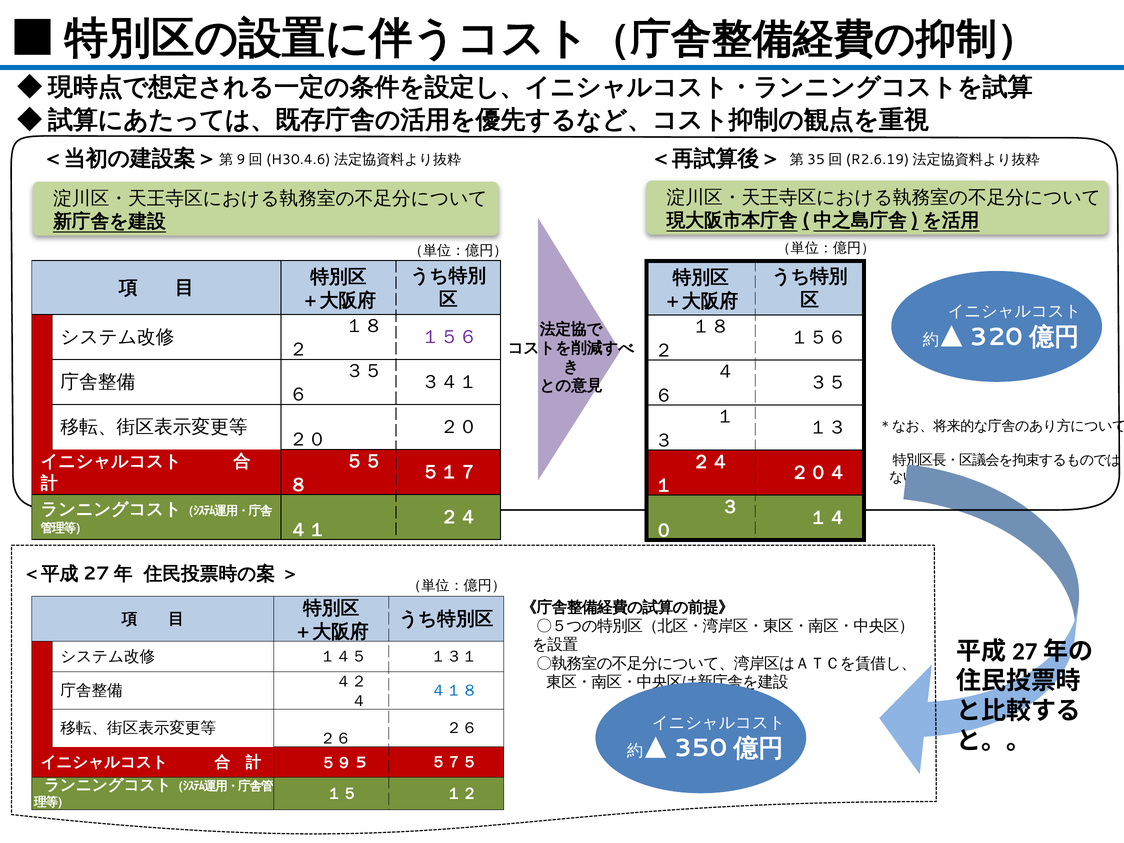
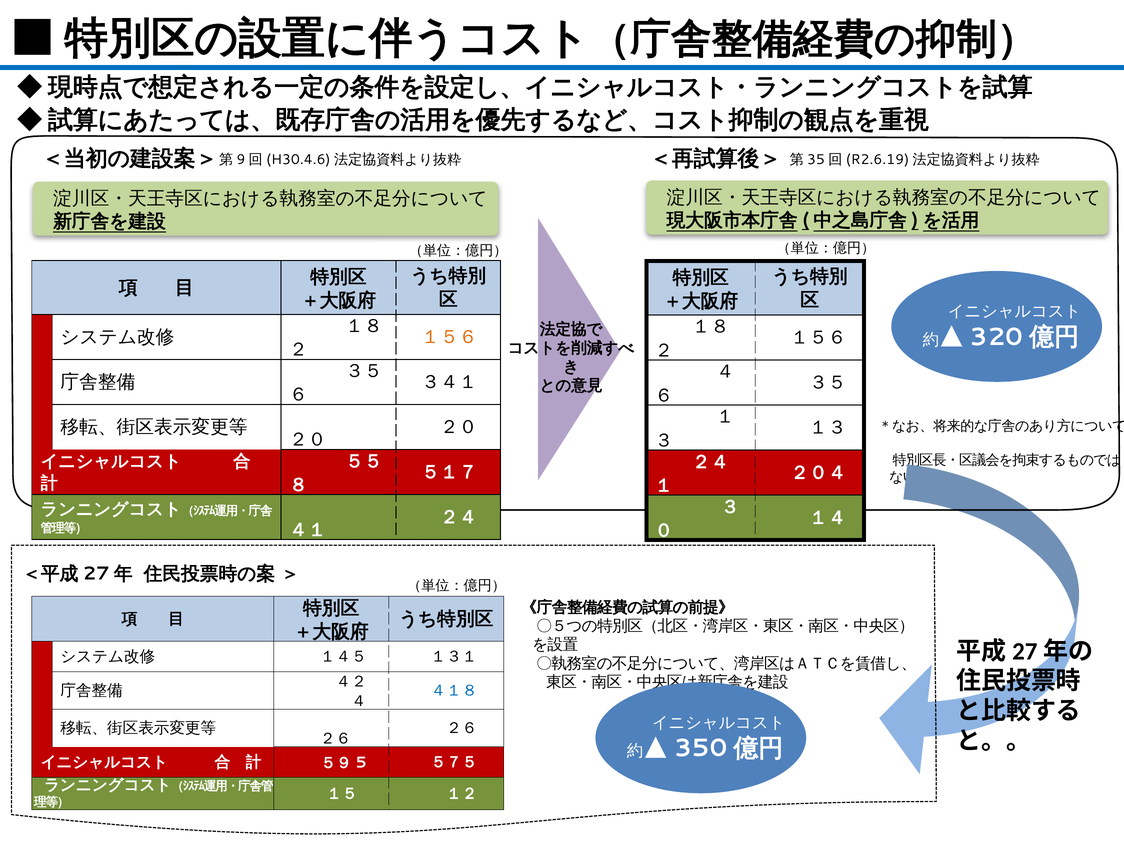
１５６ at (449, 337) colour: purple -> orange
